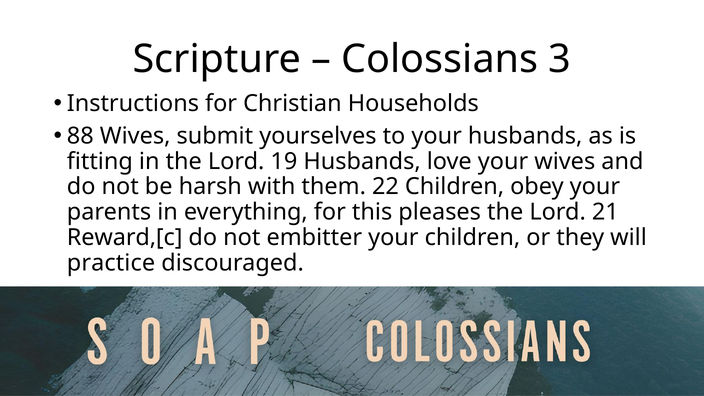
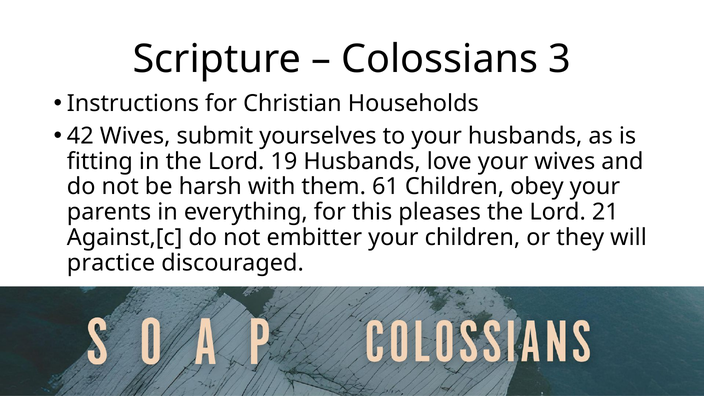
88: 88 -> 42
22: 22 -> 61
Reward,[c: Reward,[c -> Against,[c
